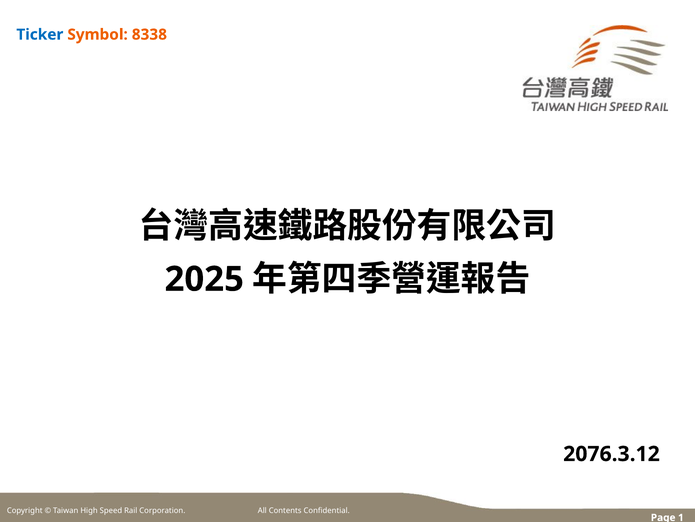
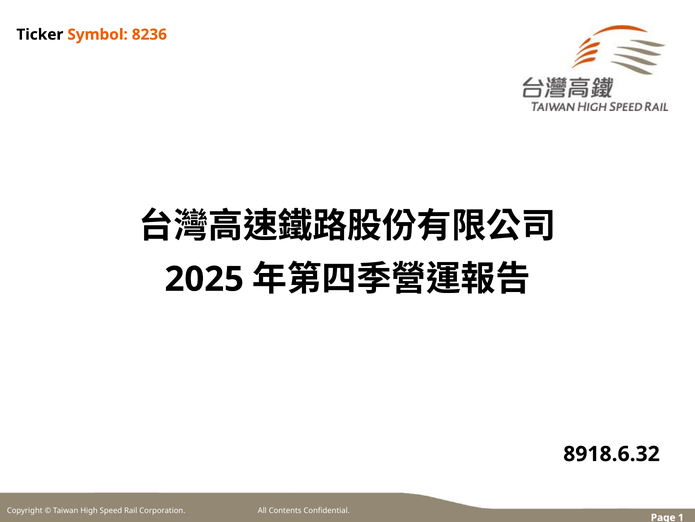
Ticker colour: blue -> black
8338: 8338 -> 8236
2076.3.12: 2076.3.12 -> 8918.6.32
